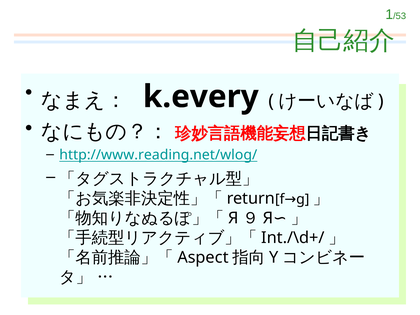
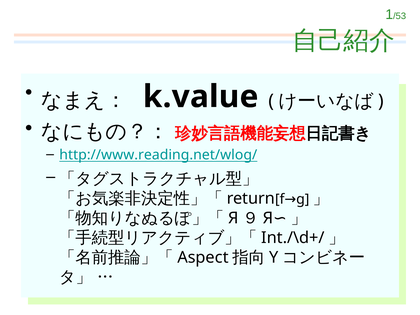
k.every: k.every -> k.value
